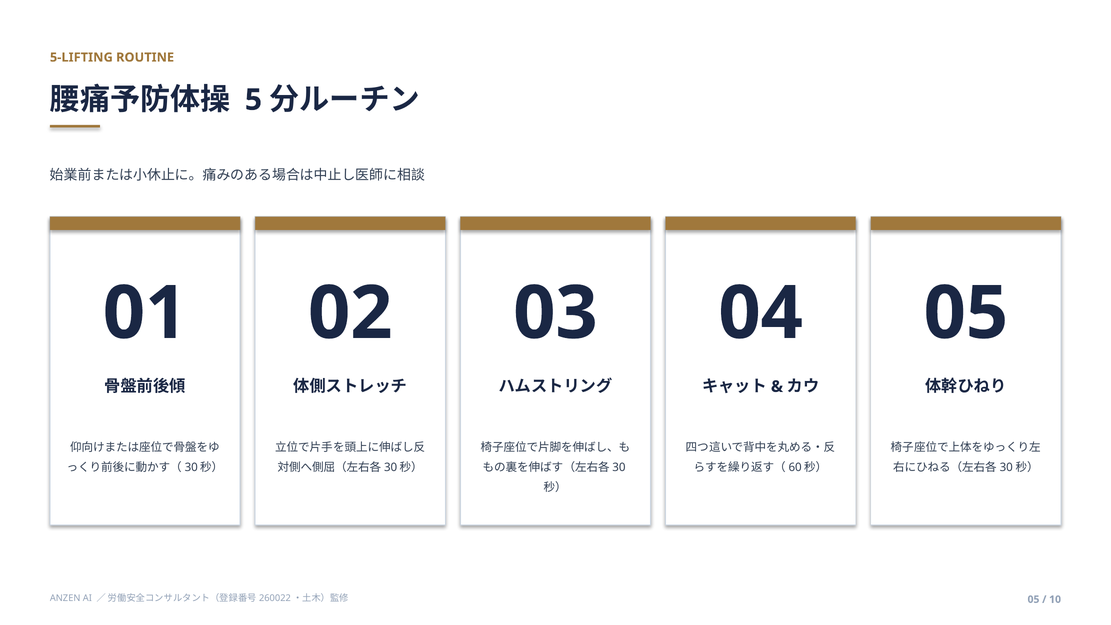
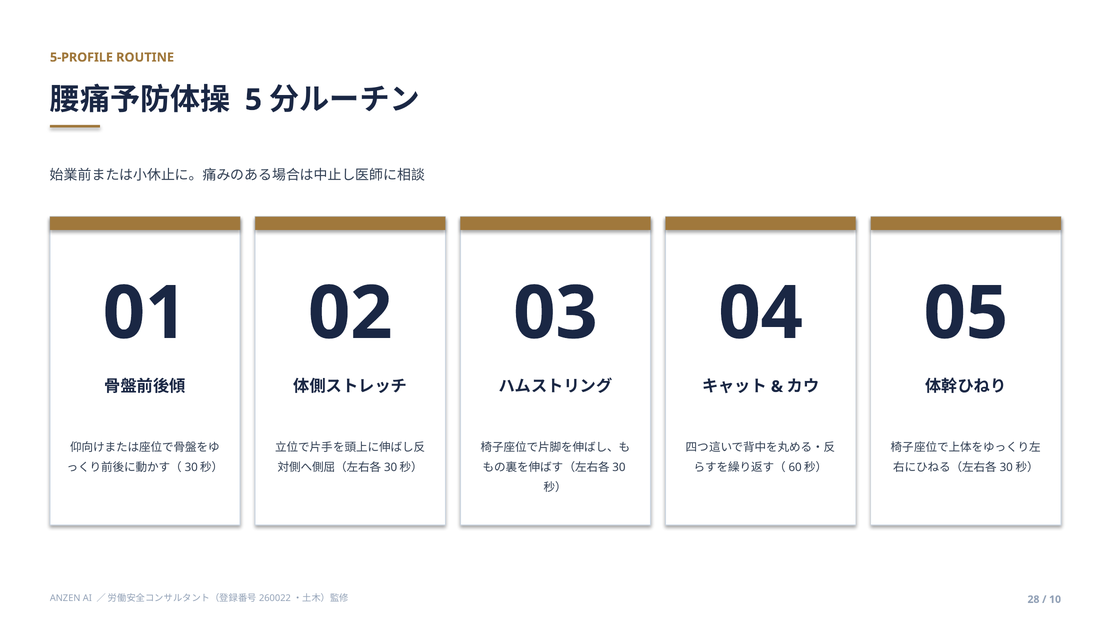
5-LIFTING: 5-LIFTING -> 5-PROFILE
05 at (1033, 599): 05 -> 28
